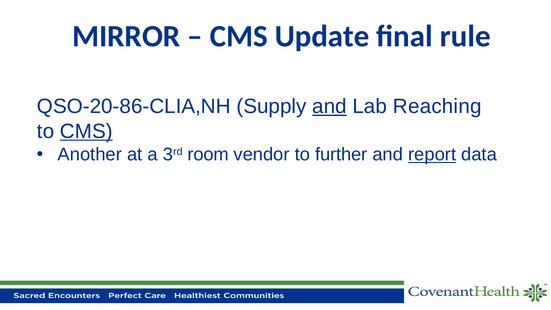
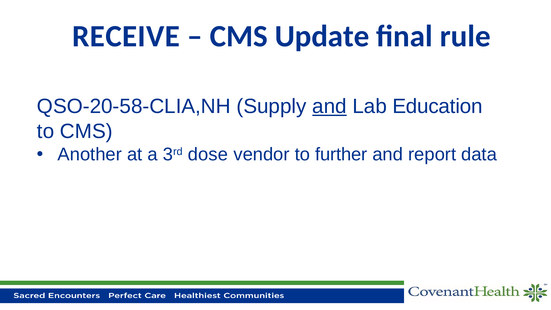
MIRROR: MIRROR -> RECEIVE
QSO-20-86-CLIA,NH: QSO-20-86-CLIA,NH -> QSO-20-58-CLIA,NH
Reaching: Reaching -> Education
CMS at (86, 131) underline: present -> none
room: room -> dose
report underline: present -> none
